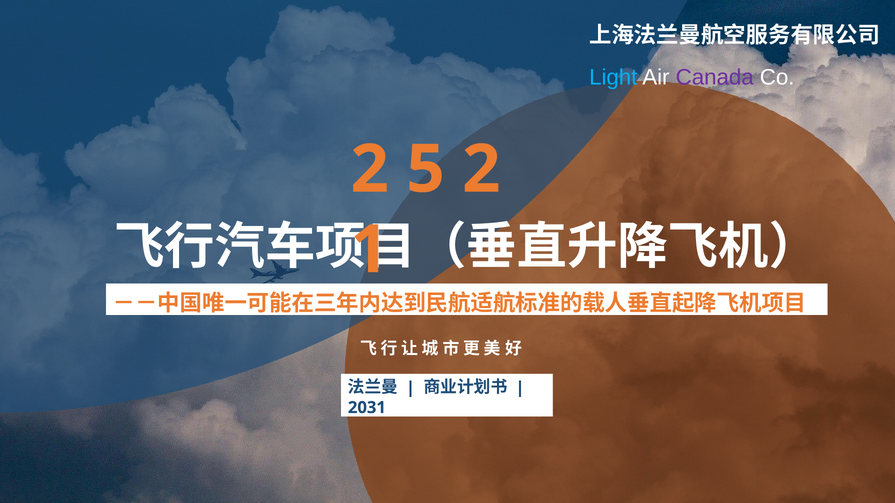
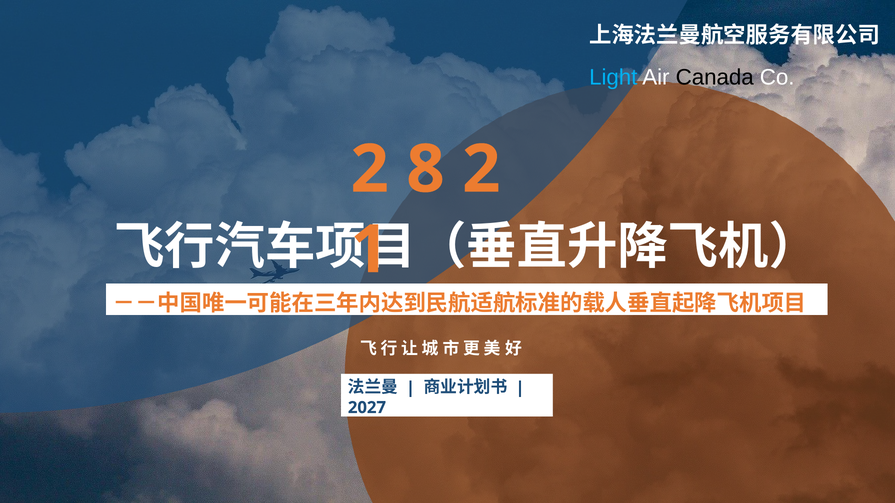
Canada colour: purple -> black
5: 5 -> 8
2031: 2031 -> 2027
